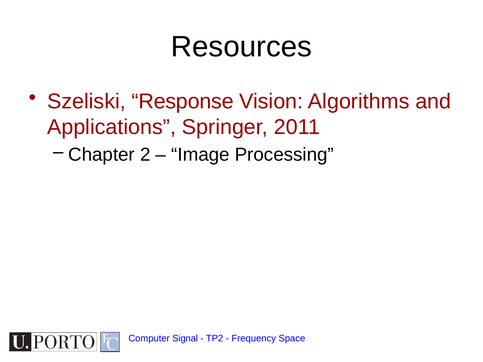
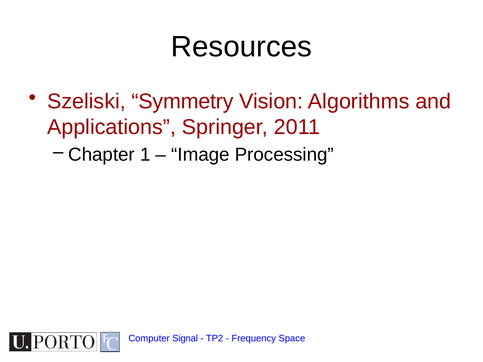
Response: Response -> Symmetry
2: 2 -> 1
